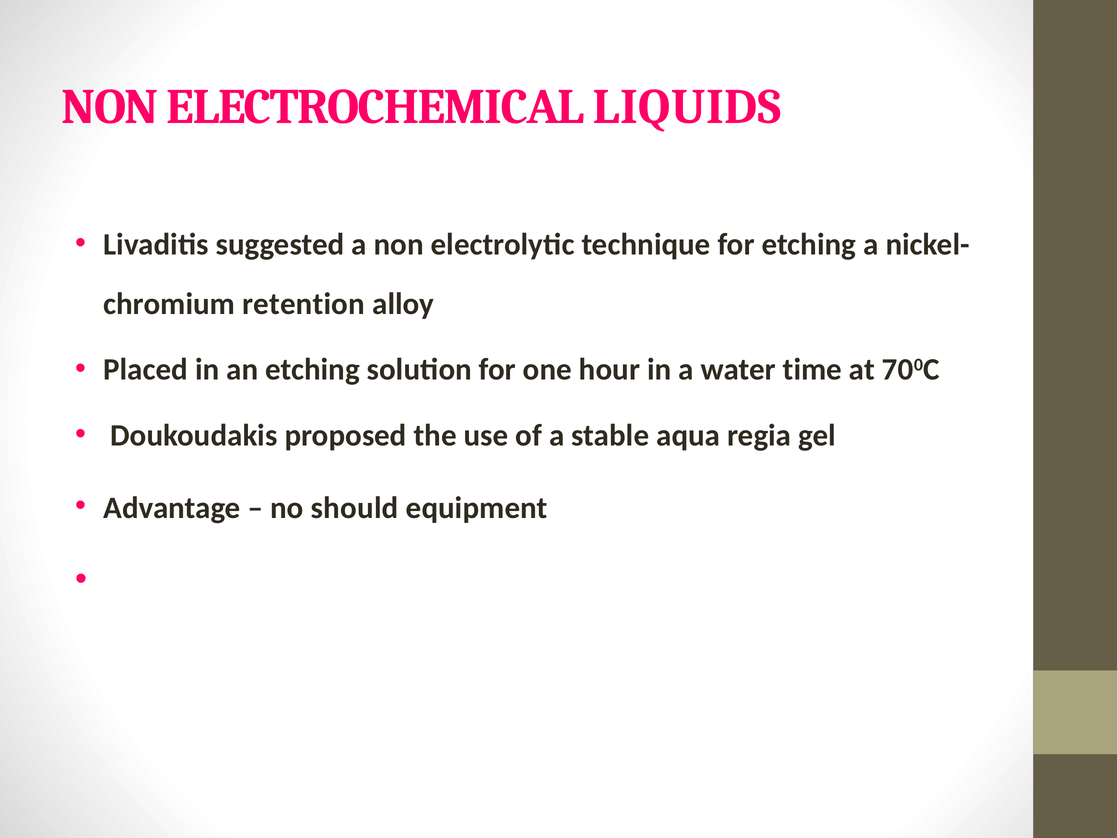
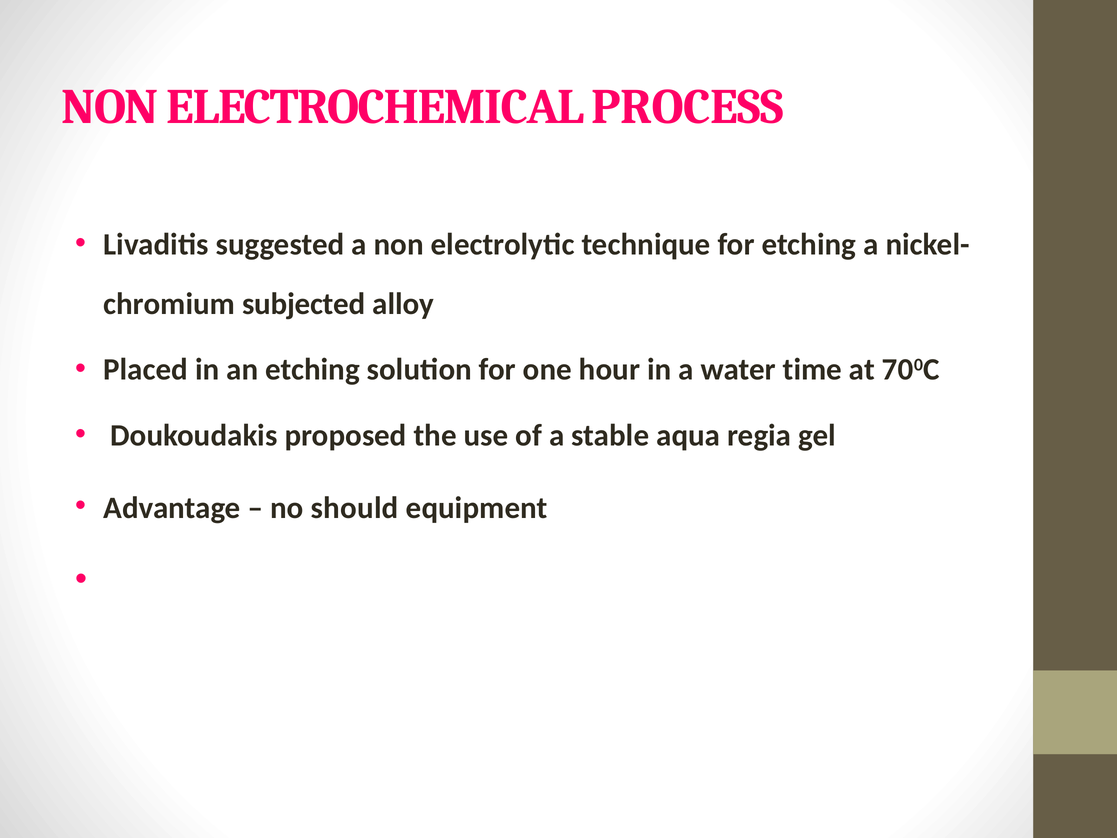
LIQUIDS: LIQUIDS -> PROCESS
retention: retention -> subjected
